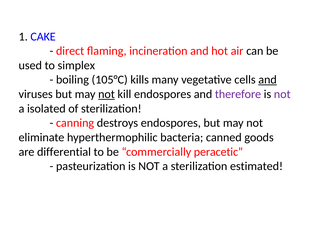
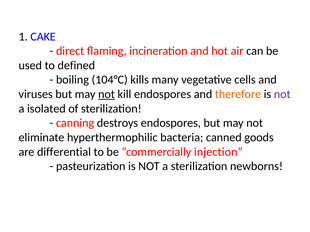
simplex: simplex -> defined
105°C: 105°C -> 104°C
and at (268, 80) underline: present -> none
therefore colour: purple -> orange
peracetic: peracetic -> injection
estimated: estimated -> newborns
